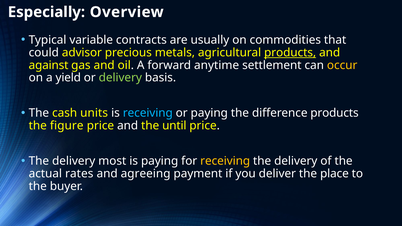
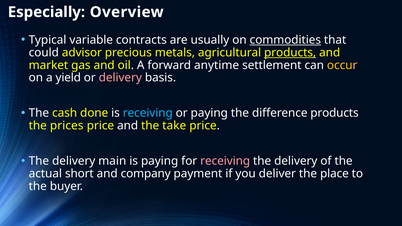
commodities underline: none -> present
against: against -> market
delivery at (120, 78) colour: light green -> pink
units: units -> done
figure: figure -> prices
until: until -> take
most: most -> main
receiving at (225, 161) colour: yellow -> pink
rates: rates -> short
agreeing: agreeing -> company
